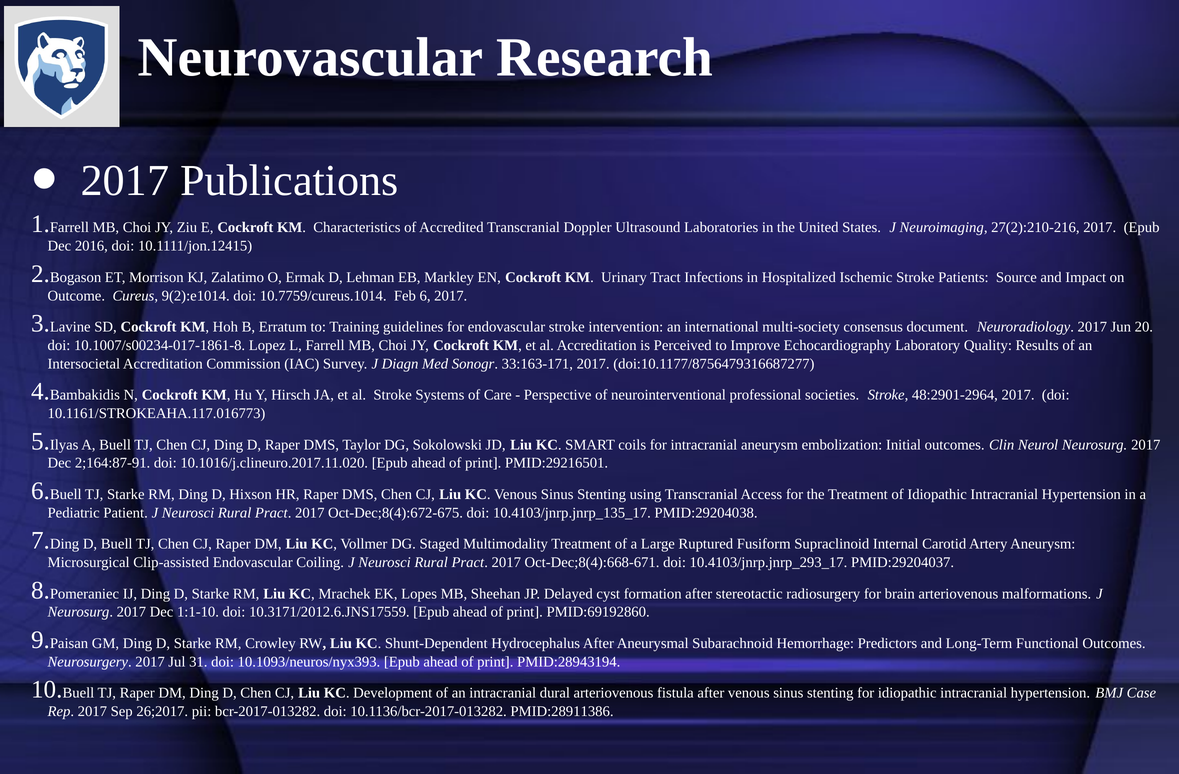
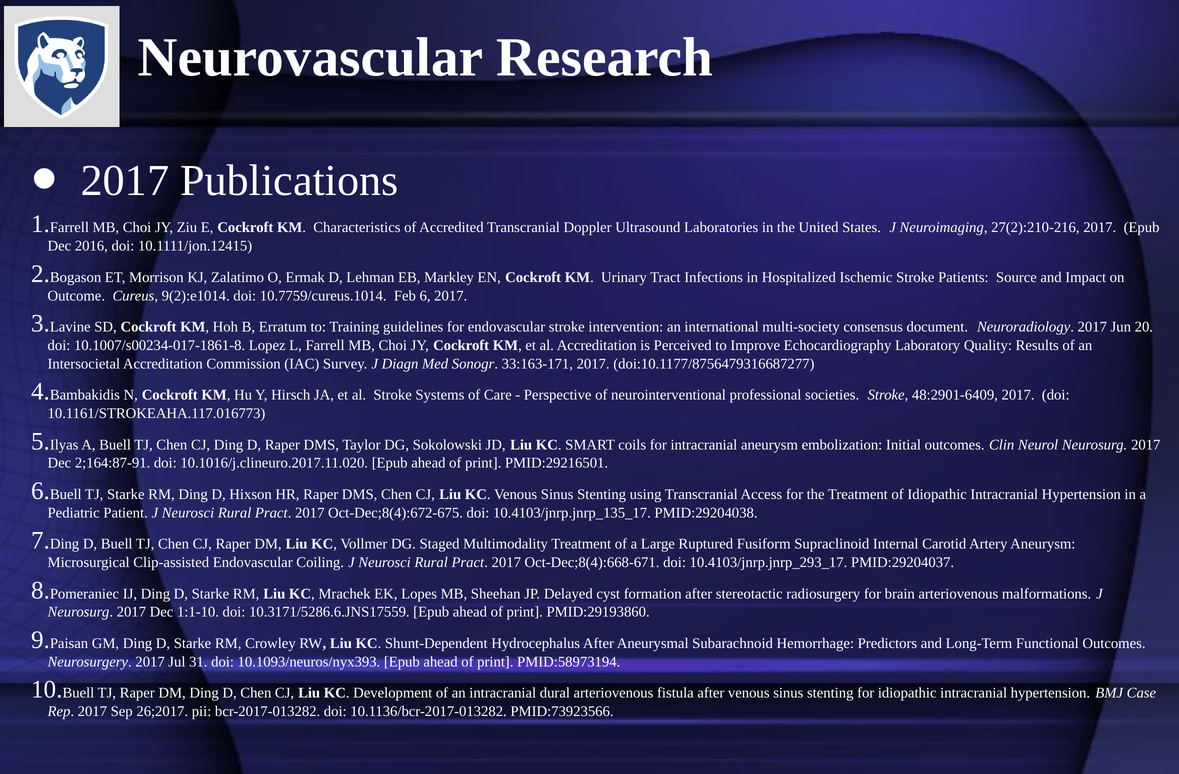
48:2901-2964: 48:2901-2964 -> 48:2901-6409
10.3171/2012.6.JNS17559: 10.3171/2012.6.JNS17559 -> 10.3171/5286.6.JNS17559
PMID:69192860: PMID:69192860 -> PMID:29193860
PMID:28943194: PMID:28943194 -> PMID:58973194
PMID:28911386: PMID:28911386 -> PMID:73923566
